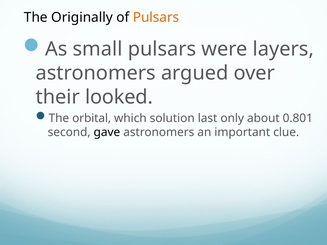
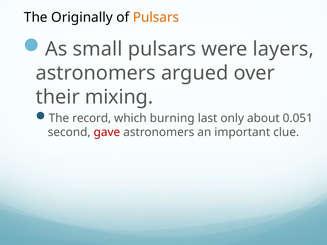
looked: looked -> mixing
orbital: orbital -> record
solution: solution -> burning
0.801: 0.801 -> 0.051
gave colour: black -> red
